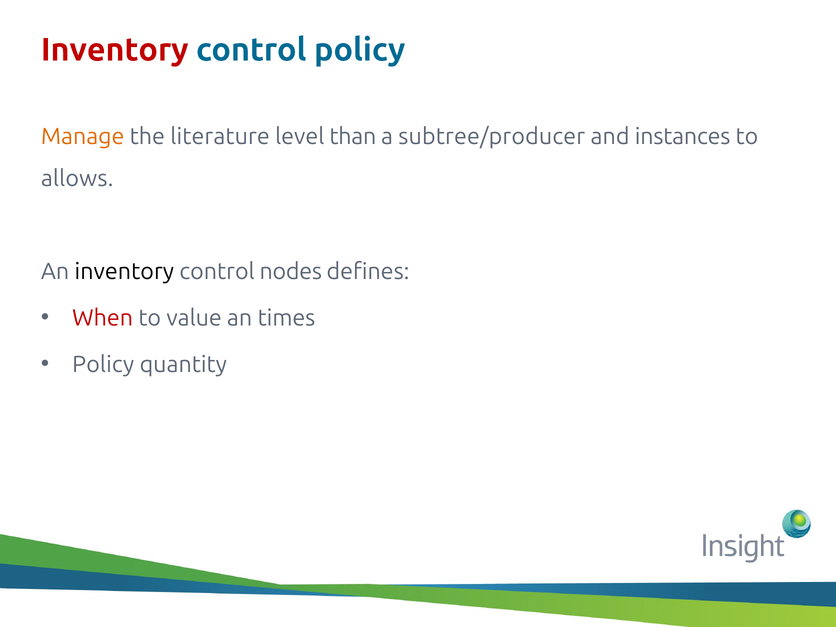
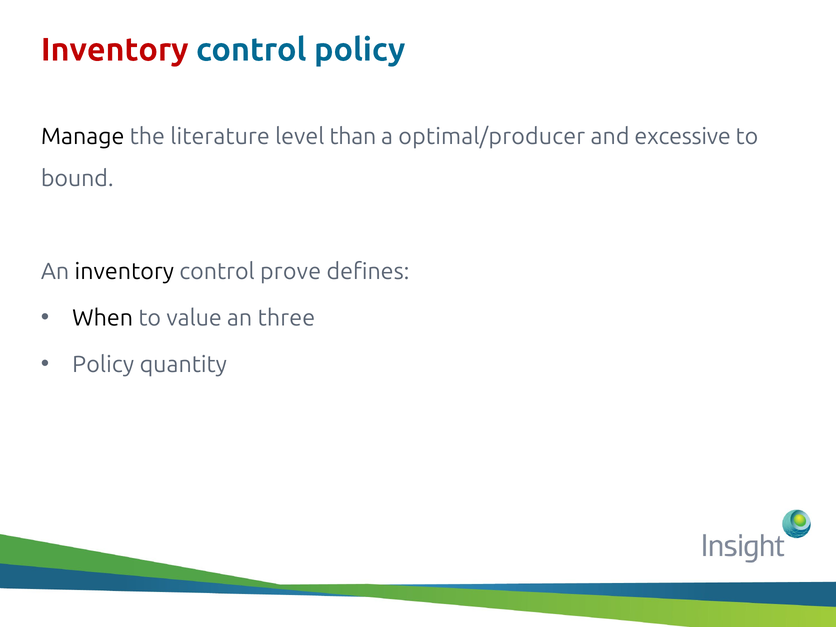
Manage colour: orange -> black
subtree/producer: subtree/producer -> optimal/producer
instances: instances -> excessive
allows: allows -> bound
nodes: nodes -> prove
When colour: red -> black
times: times -> three
